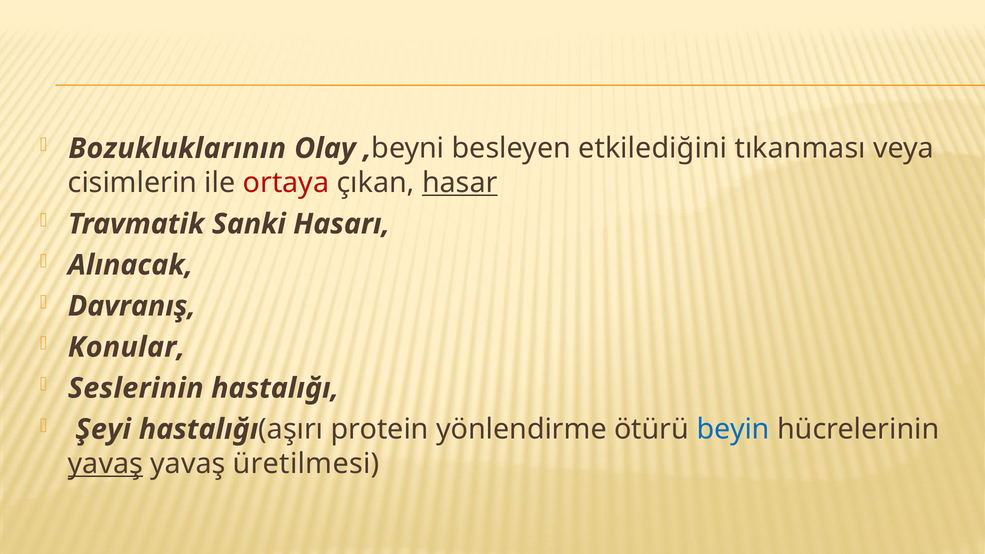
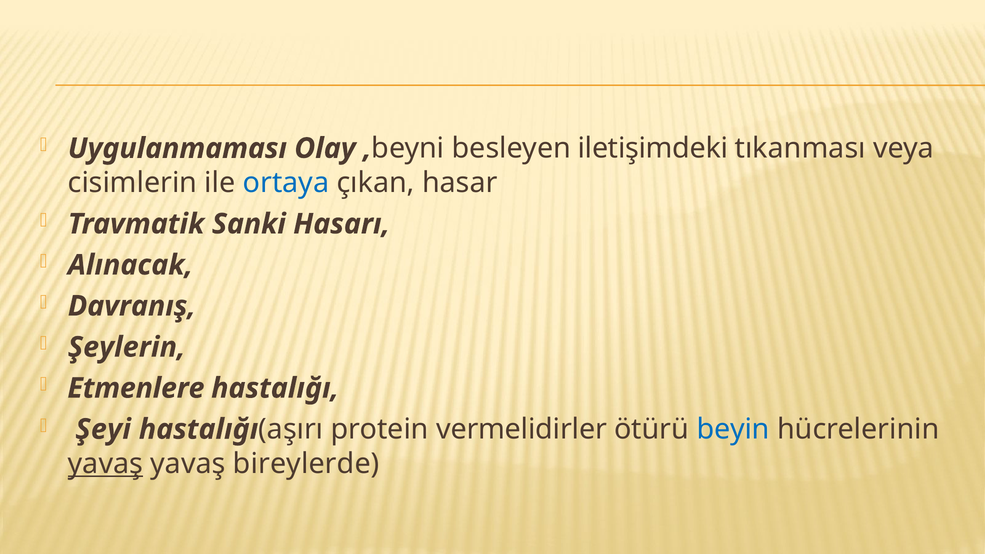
Bozukluklarının: Bozukluklarının -> Uygulanmaması
etkilediğini: etkilediğini -> iletişimdeki
ortaya colour: red -> blue
hasar underline: present -> none
Konular: Konular -> Şeylerin
Seslerinin: Seslerinin -> Etmenlere
yönlendirme: yönlendirme -> vermelidirler
üretilmesi: üretilmesi -> bireylerde
